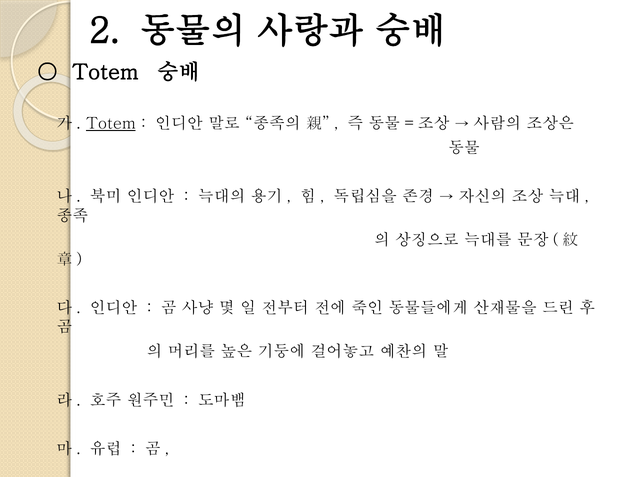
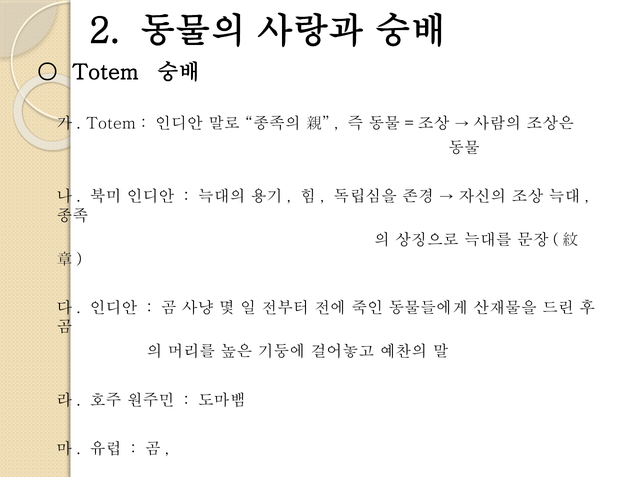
Totem at (111, 124) underline: present -> none
